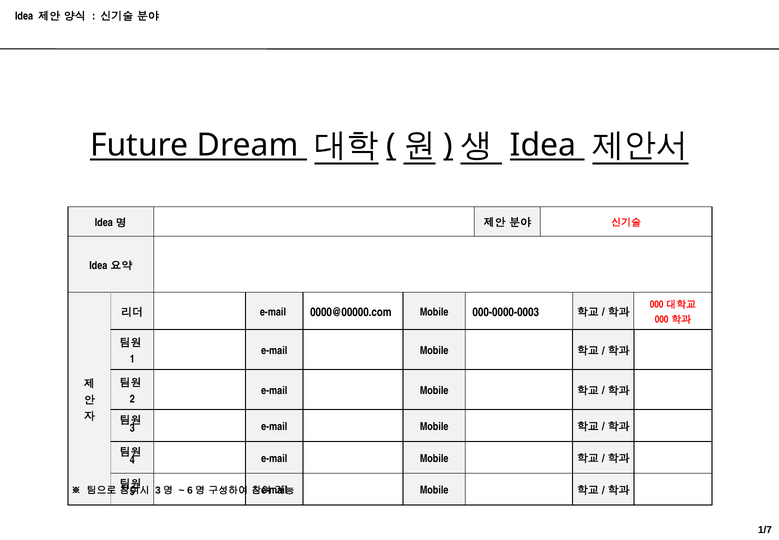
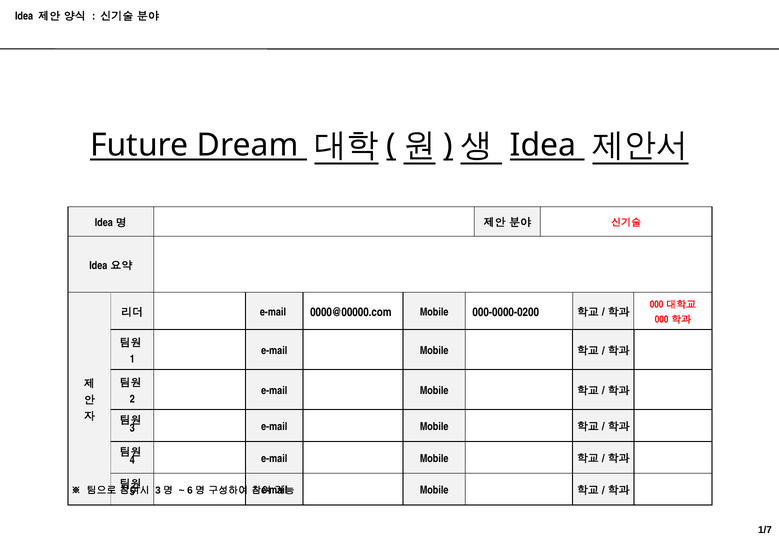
000-0000-0003: 000-0000-0003 -> 000-0000-0200
